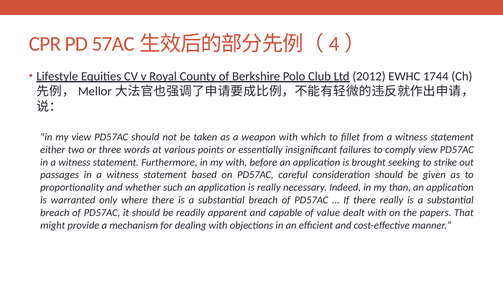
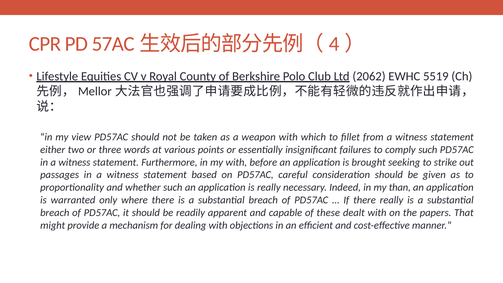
2012: 2012 -> 2062
1744: 1744 -> 5519
comply view: view -> such
value: value -> these
